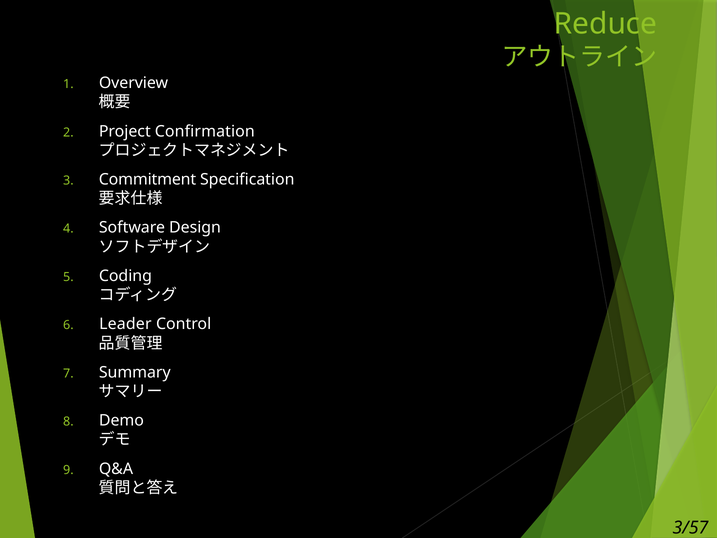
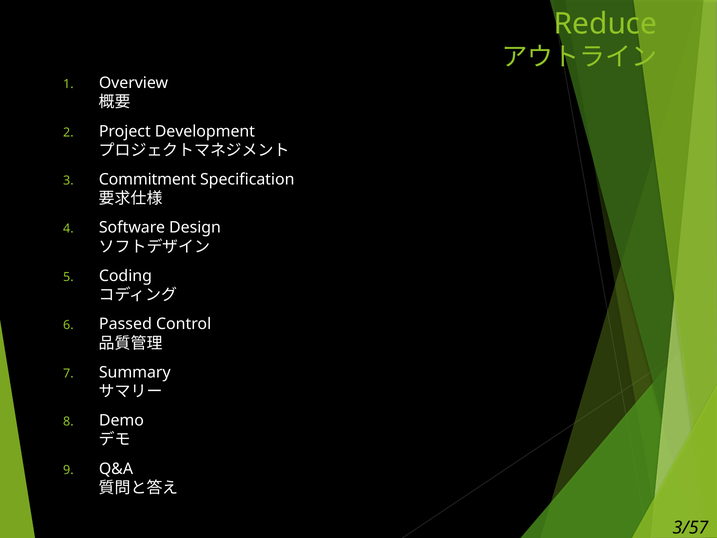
Confirmation: Confirmation -> Development
Leader: Leader -> Passed
